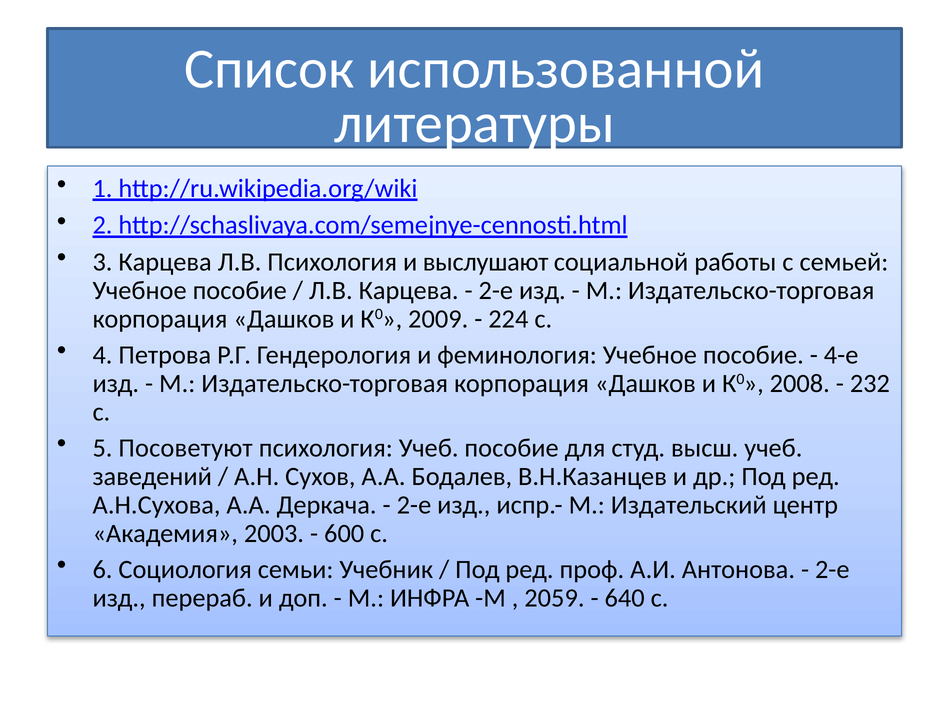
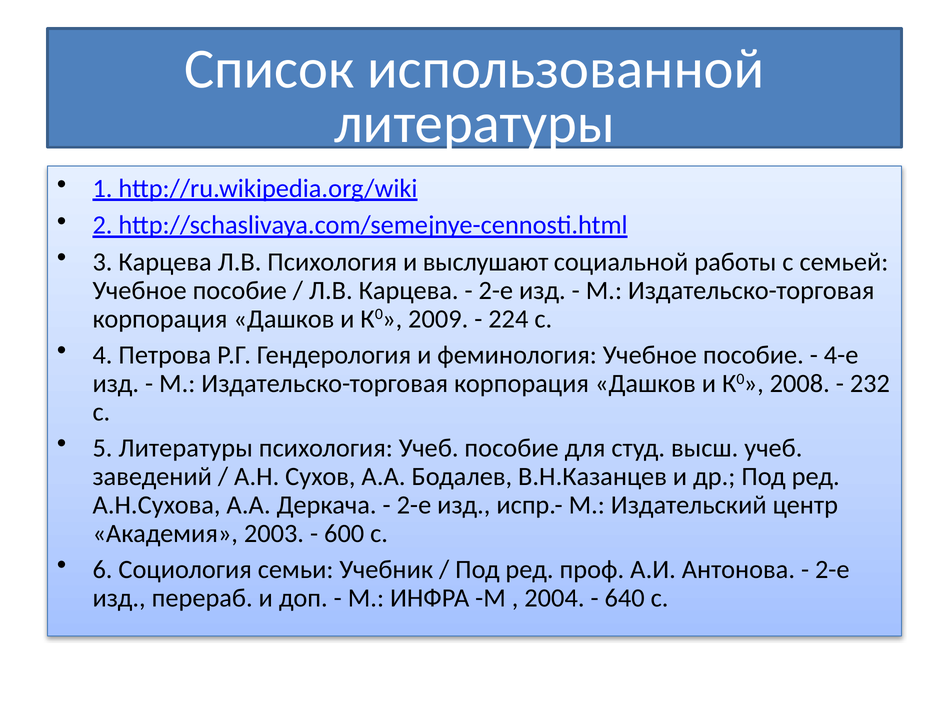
5 Посоветуют: Посоветуют -> Литературы
2059: 2059 -> 2004
